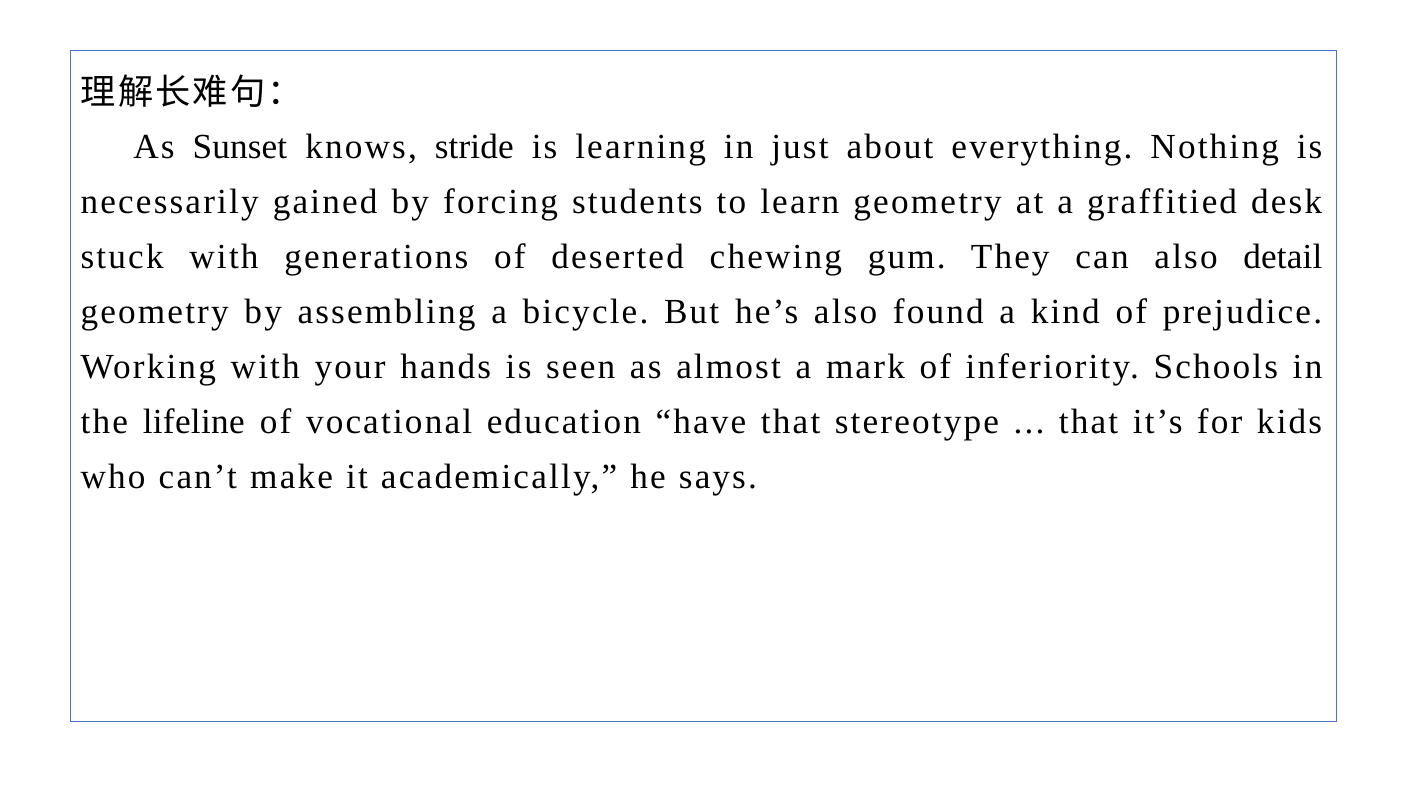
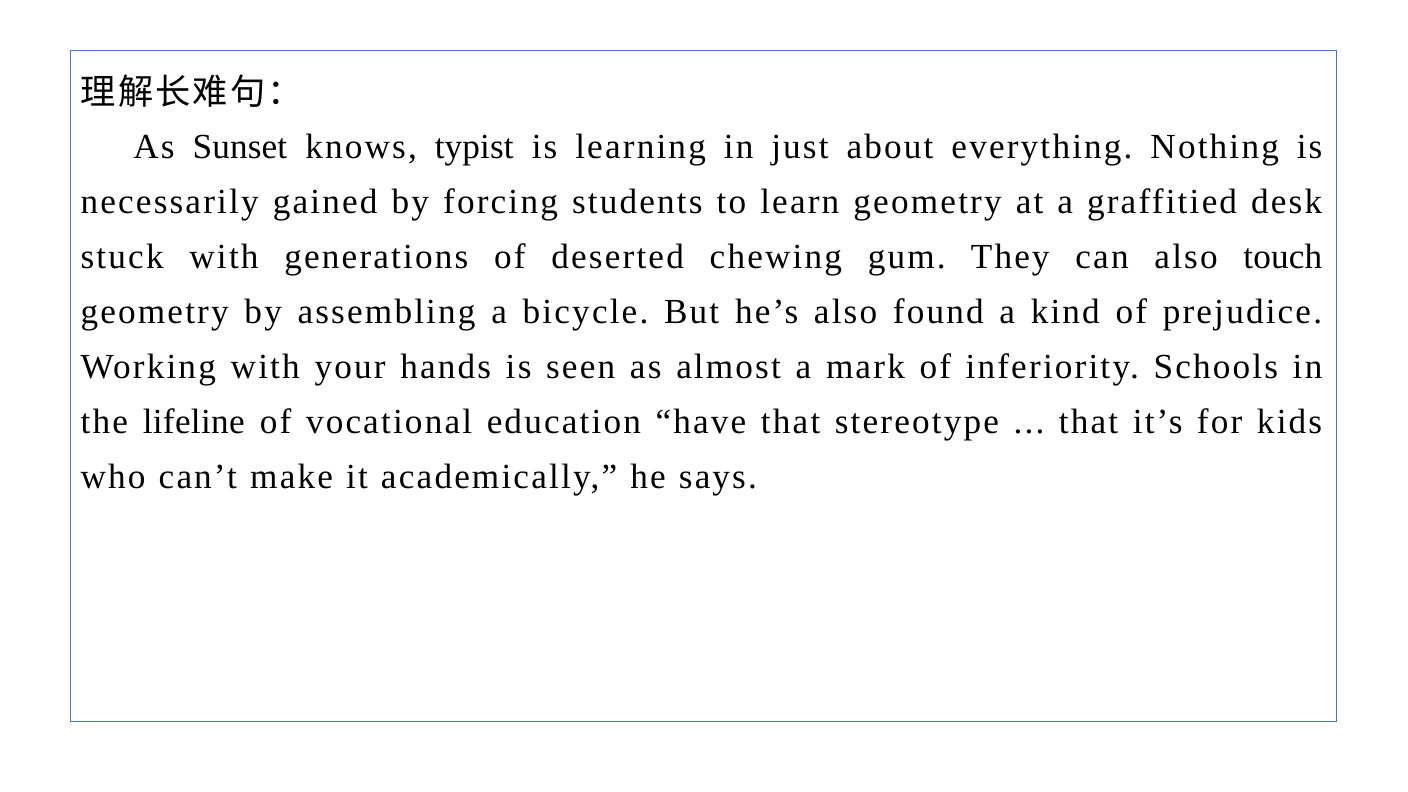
stride: stride -> typist
detail: detail -> touch
